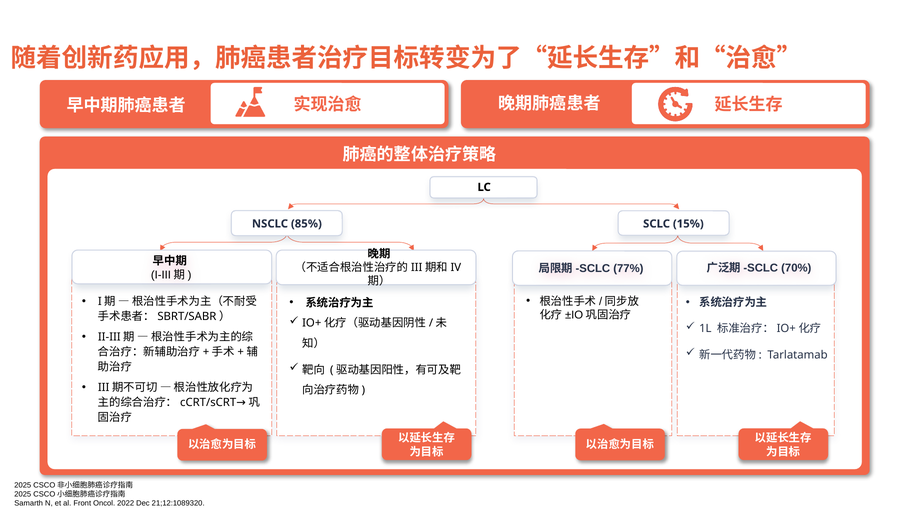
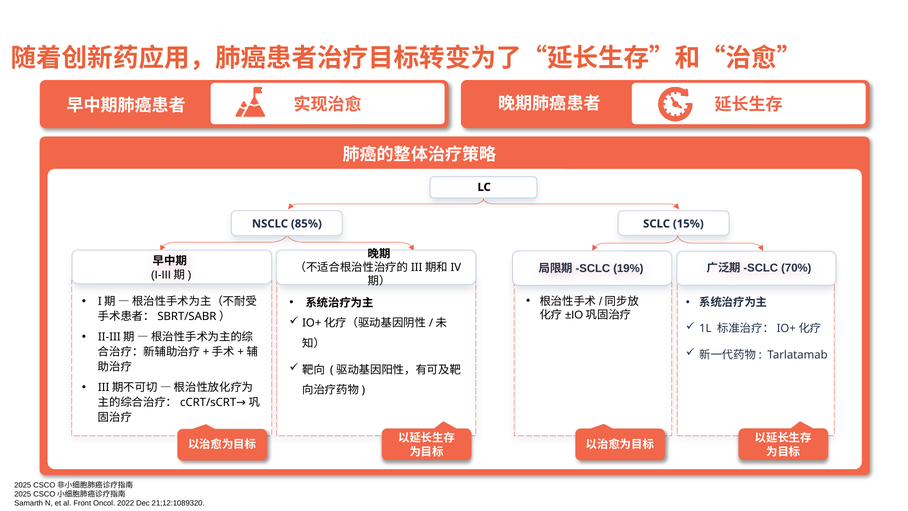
77%: 77% -> 19%
